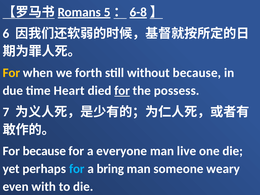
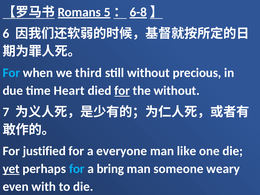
For at (11, 73) colour: yellow -> light blue
forth: forth -> third
without because: because -> precious
the possess: possess -> without
For because: because -> justified
live: live -> like
yet underline: none -> present
